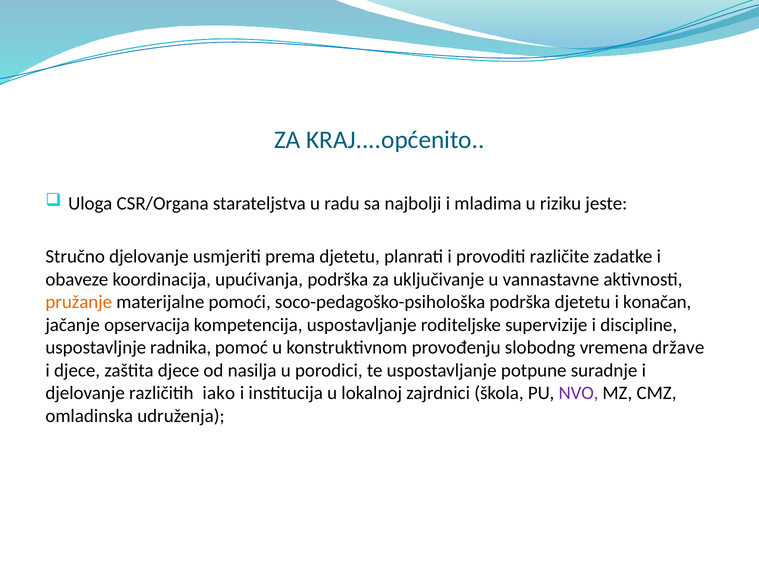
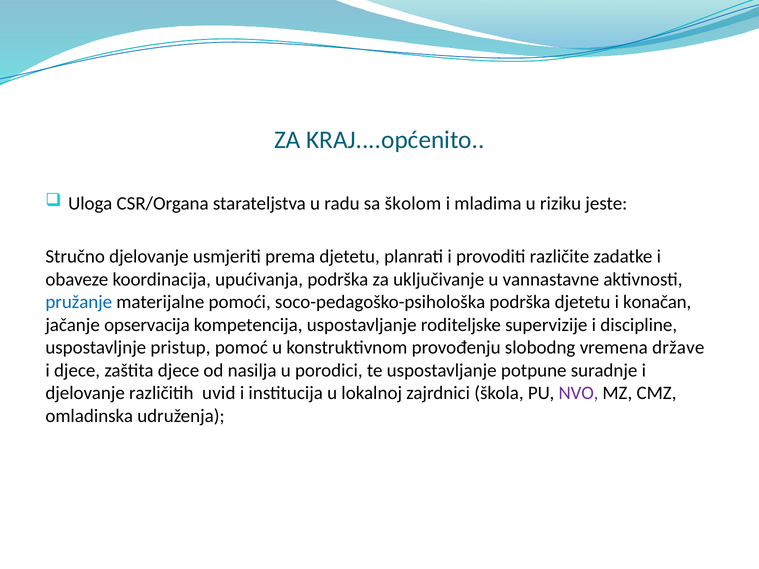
najbolji: najbolji -> školom
pružanje colour: orange -> blue
radnika: radnika -> pristup
iako: iako -> uvid
